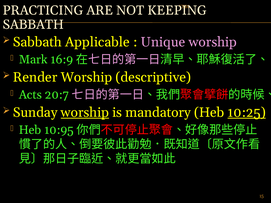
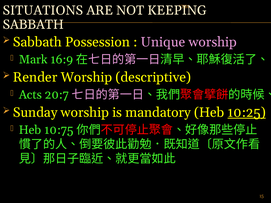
PRACTICING: PRACTICING -> SITUATIONS
Applicable: Applicable -> Possession
worship at (85, 113) underline: present -> none
10:95: 10:95 -> 10:75
